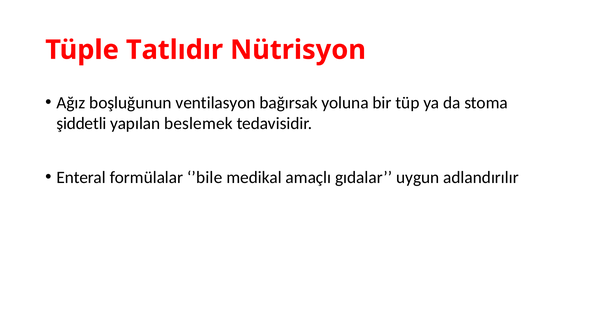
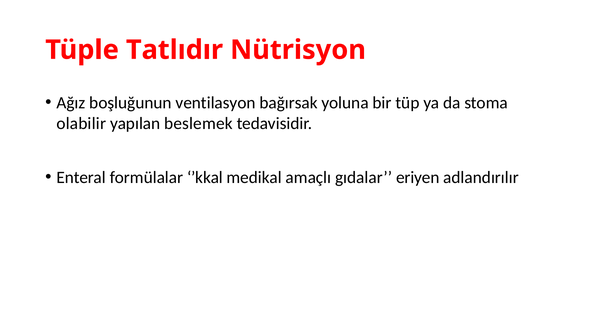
şiddetli: şiddetli -> olabilir
’bile: ’bile -> ’kkal
uygun: uygun -> eriyen
